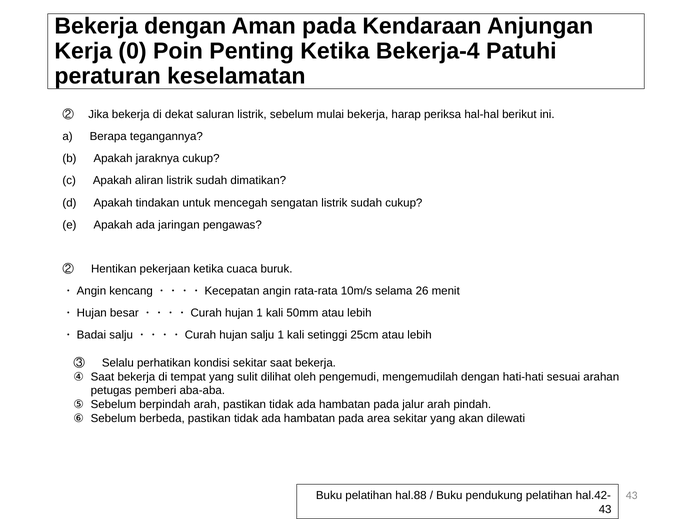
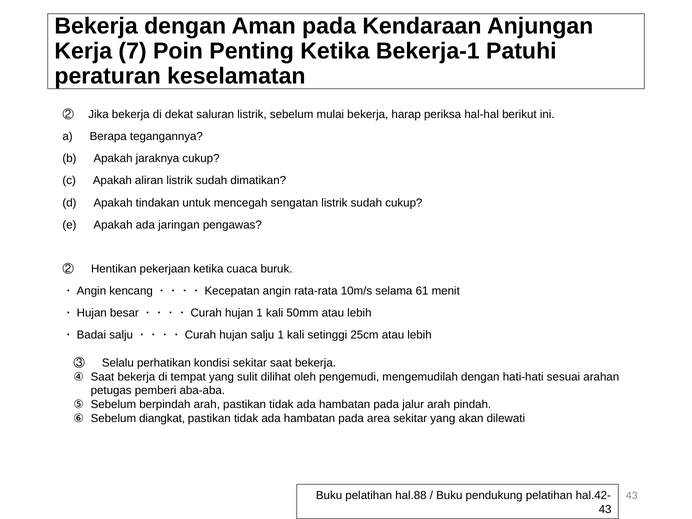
0: 0 -> 7
Bekerja-4: Bekerja-4 -> Bekerja-1
26: 26 -> 61
berbeda: berbeda -> diangkat
